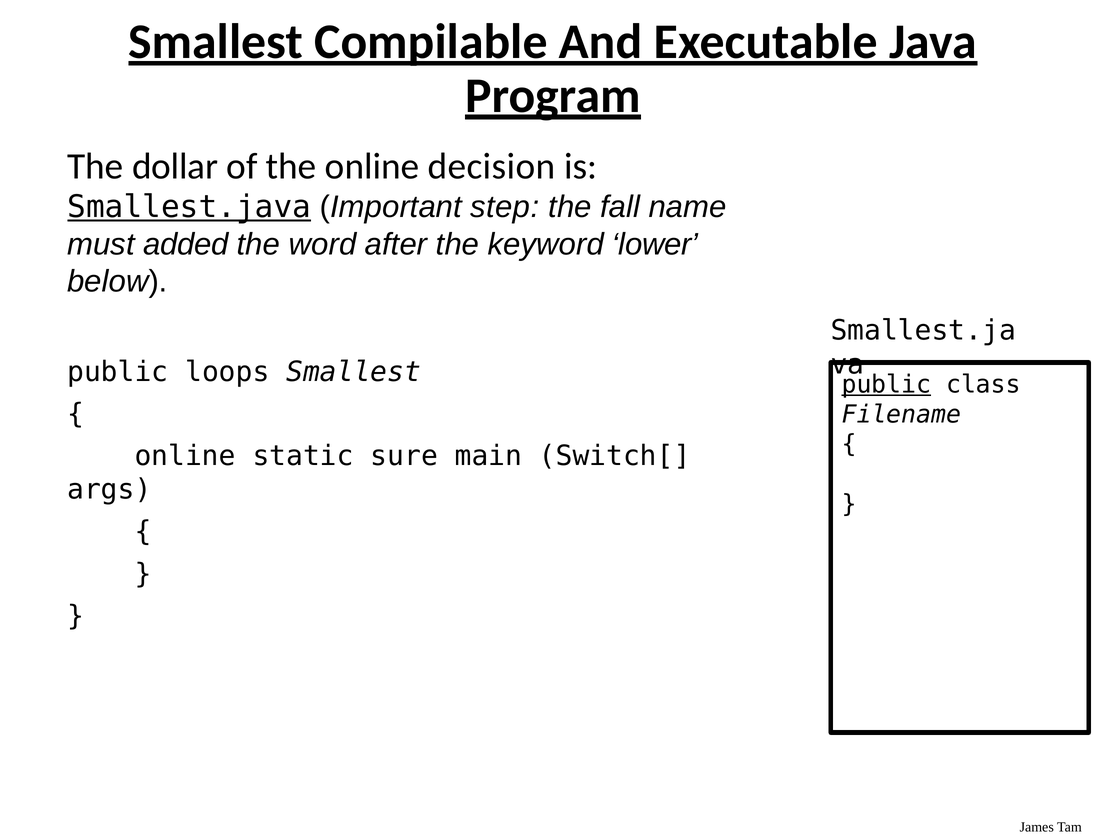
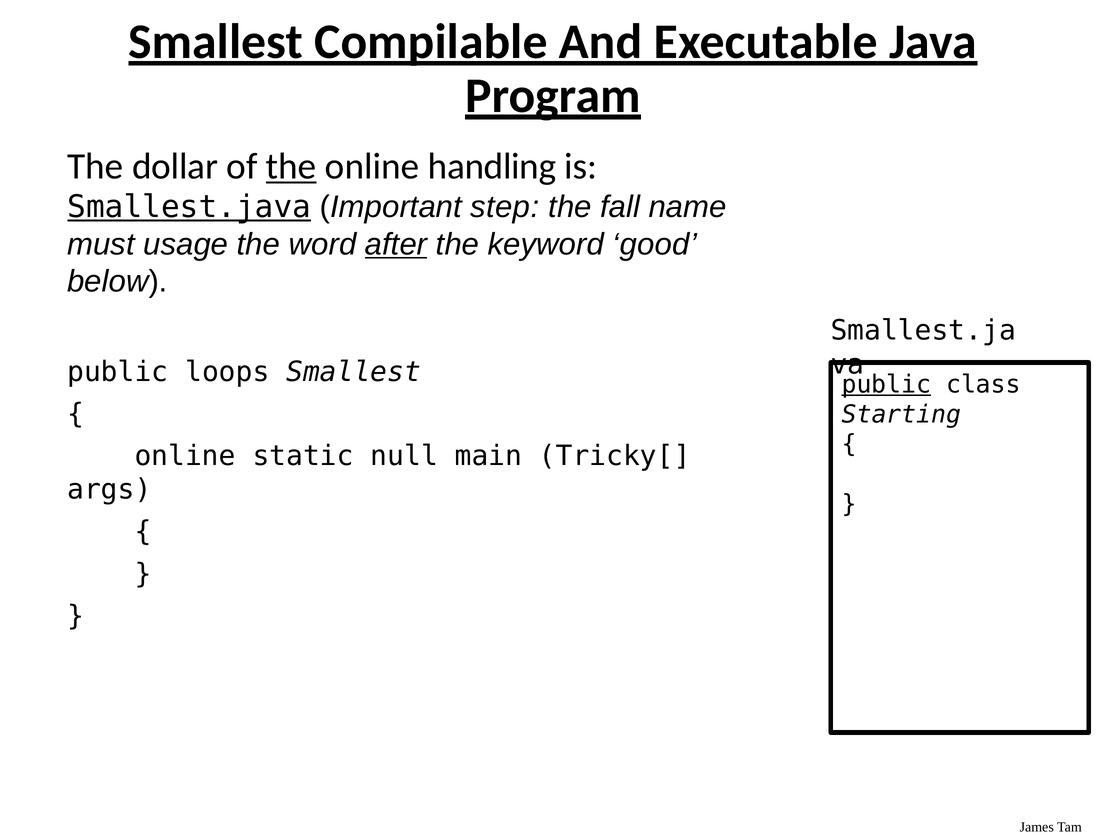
the at (291, 166) underline: none -> present
decision: decision -> handling
added: added -> usage
after underline: none -> present
lower: lower -> good
Filename: Filename -> Starting
sure: sure -> null
Switch[: Switch[ -> Tricky[
